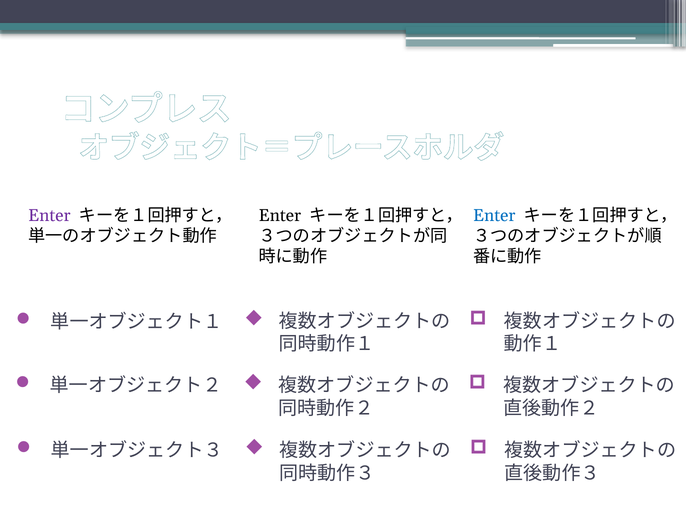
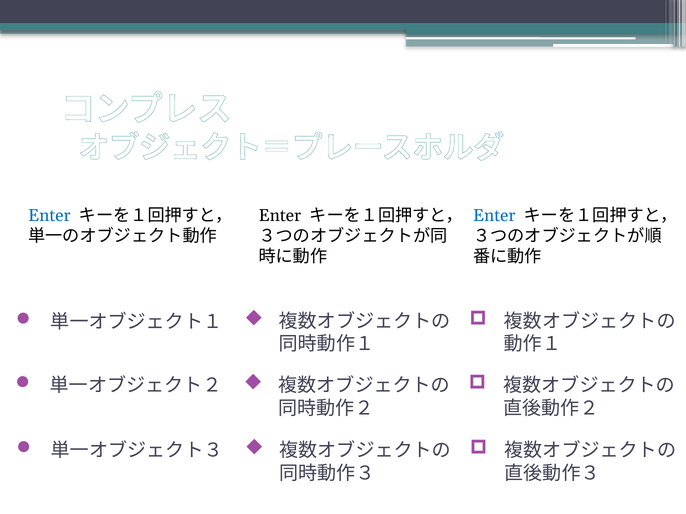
Enter at (49, 216) colour: purple -> blue
